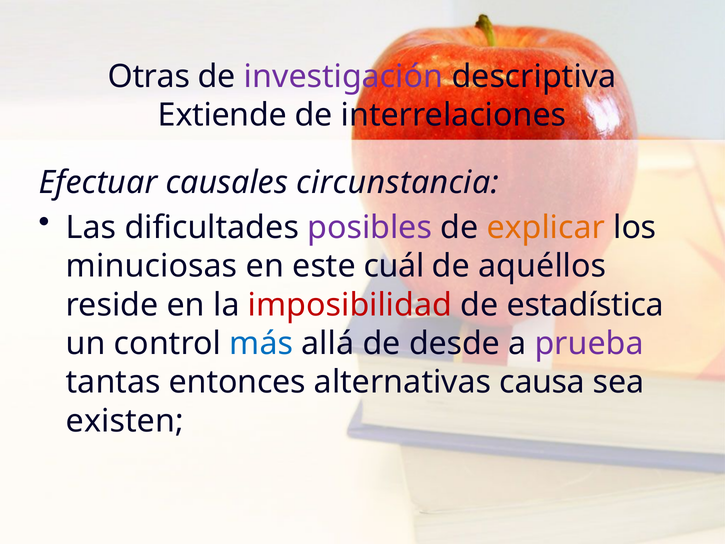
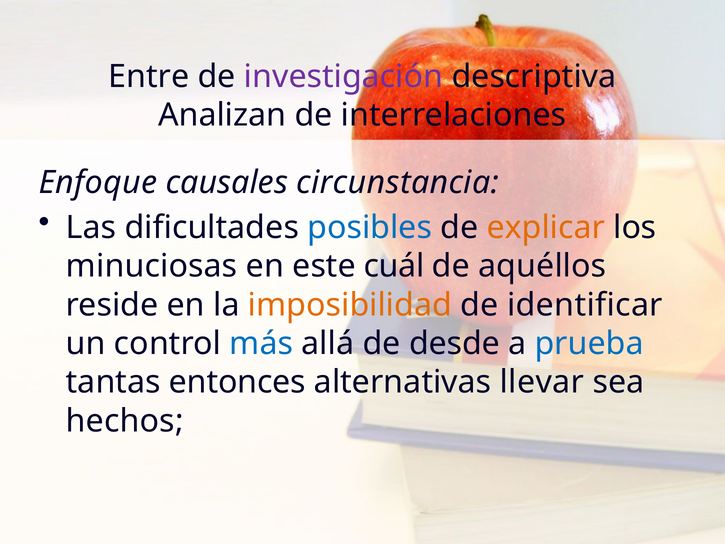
Otras: Otras -> Entre
Extiende: Extiende -> Analizan
Efectuar: Efectuar -> Enfoque
posibles colour: purple -> blue
imposibilidad colour: red -> orange
estadística: estadística -> identificar
prueba colour: purple -> blue
causa: causa -> llevar
existen: existen -> hechos
